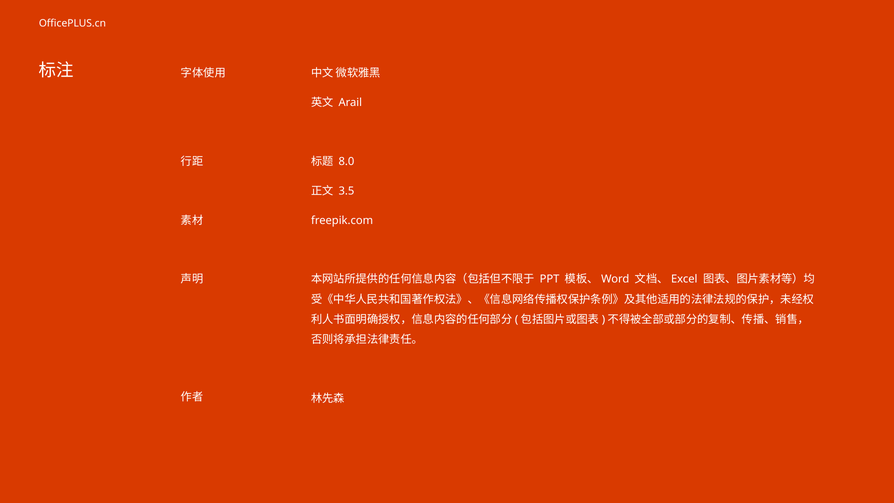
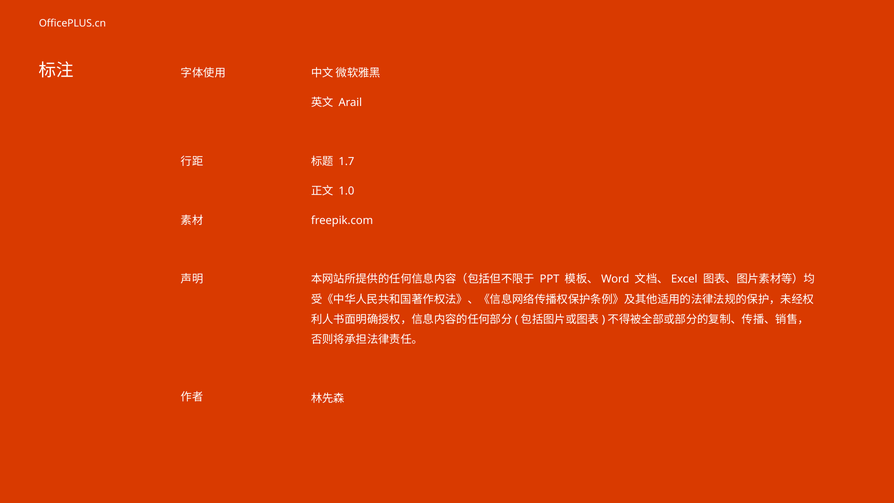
8.0: 8.0 -> 1.7
3.5: 3.5 -> 1.0
